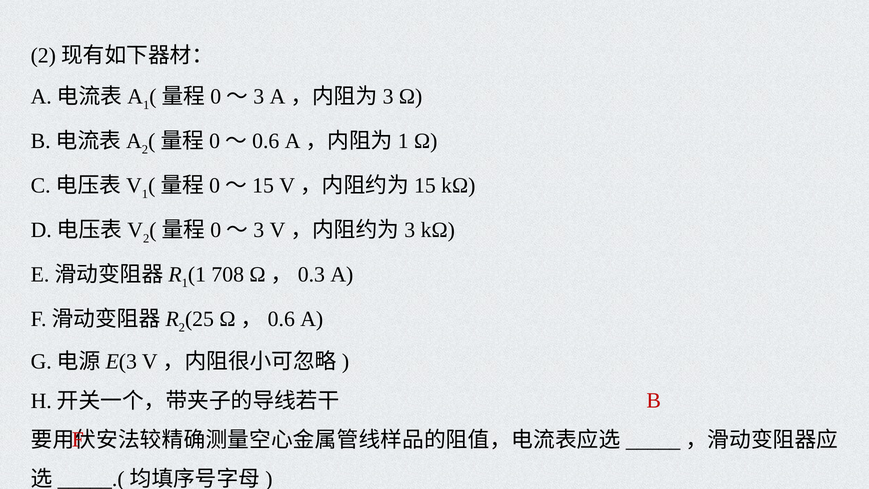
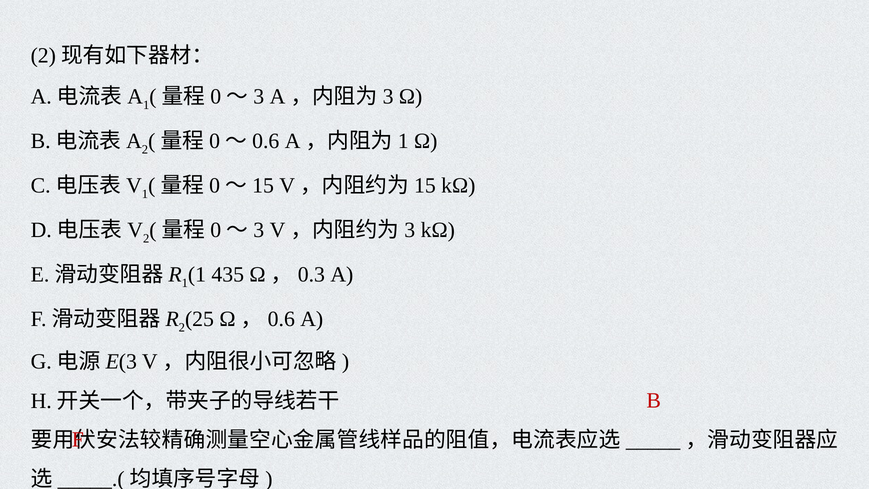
708: 708 -> 435
